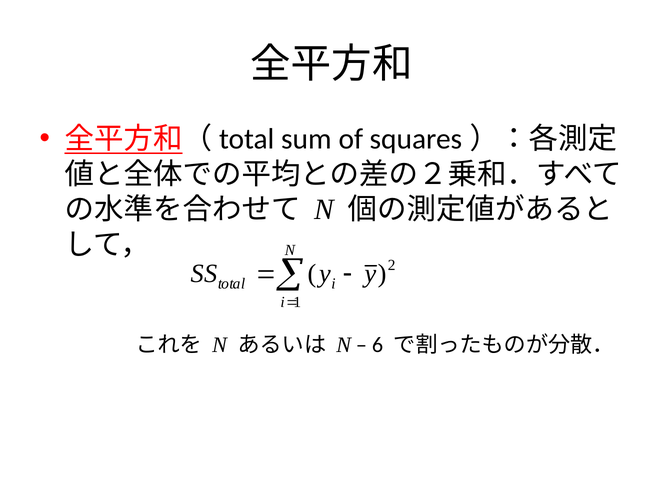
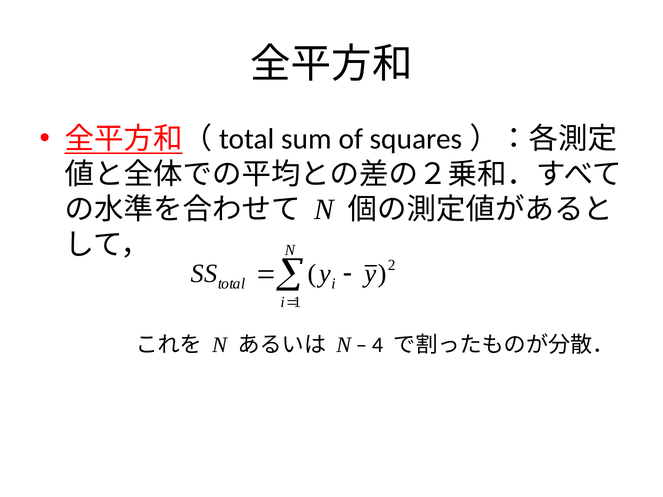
6: 6 -> 4
